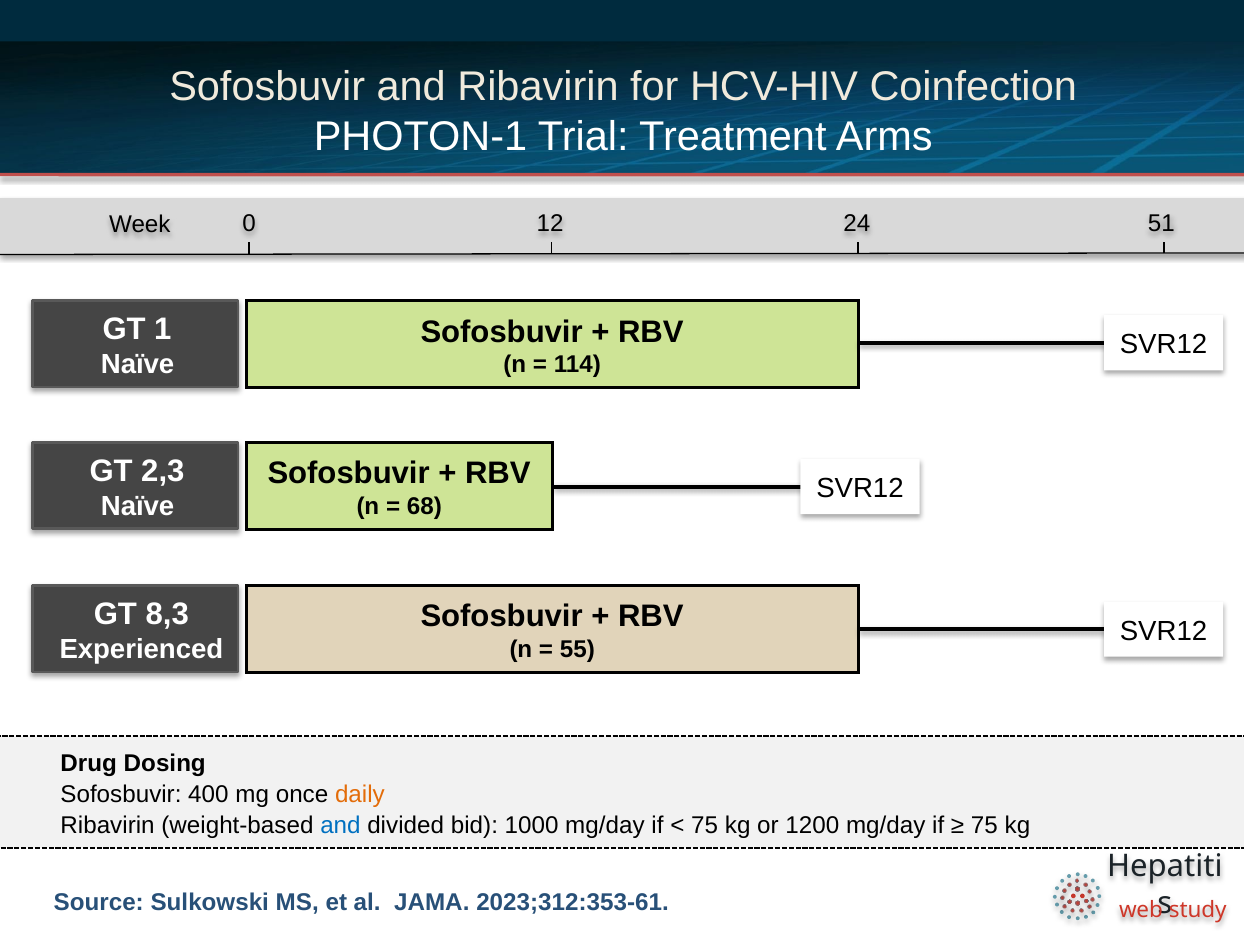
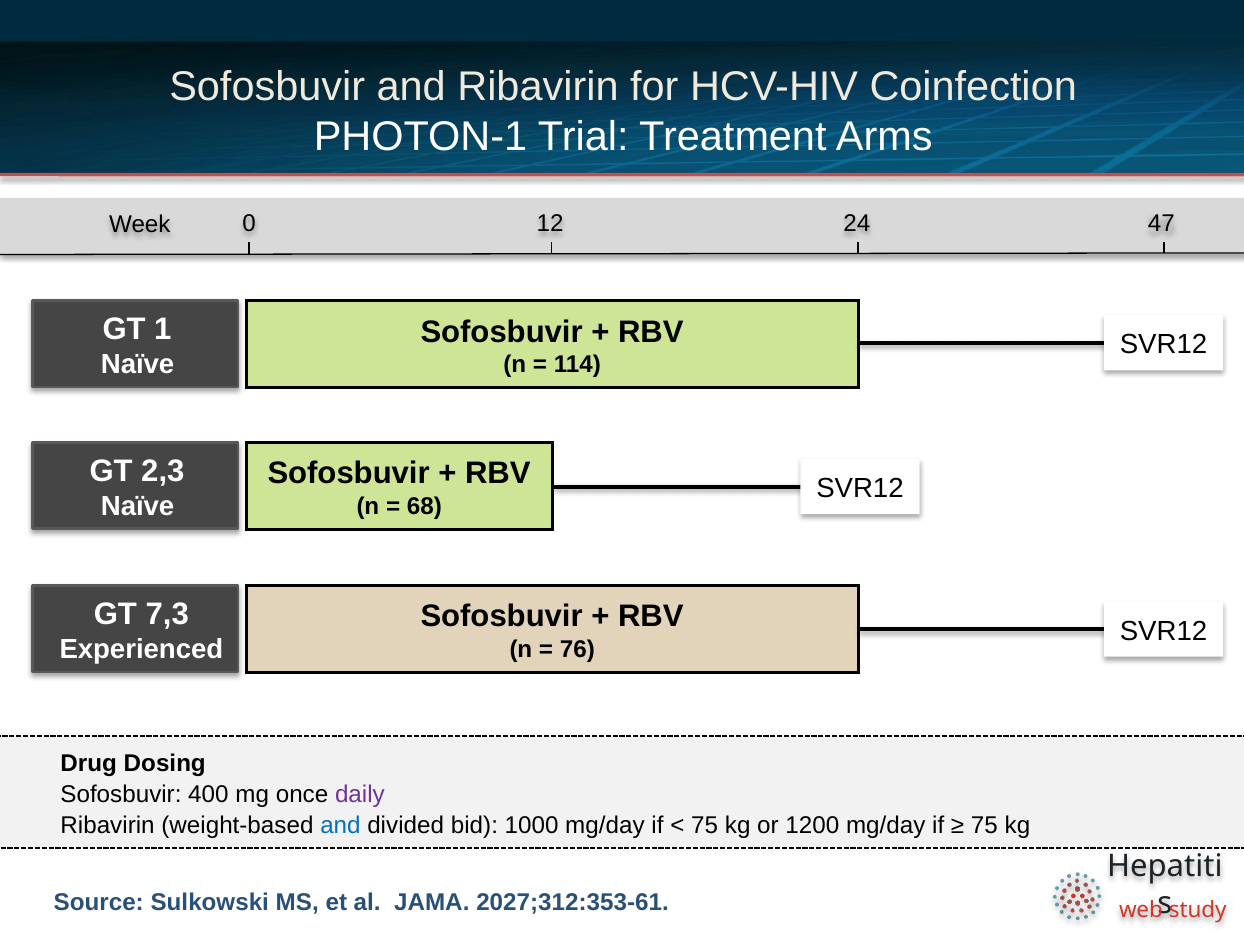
51: 51 -> 47
8,3: 8,3 -> 7,3
55: 55 -> 76
daily colour: orange -> purple
2023;312:353-61: 2023;312:353-61 -> 2027;312:353-61
